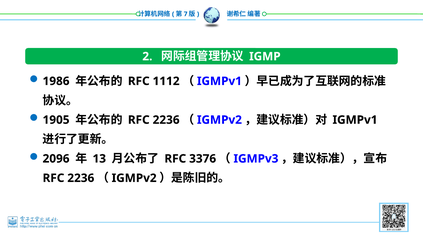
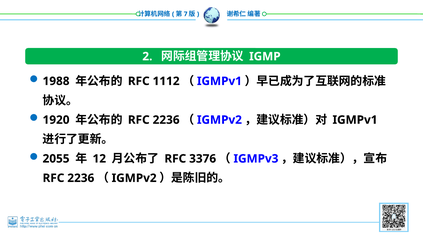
1986: 1986 -> 1988
1905: 1905 -> 1920
2096: 2096 -> 2055
13: 13 -> 12
